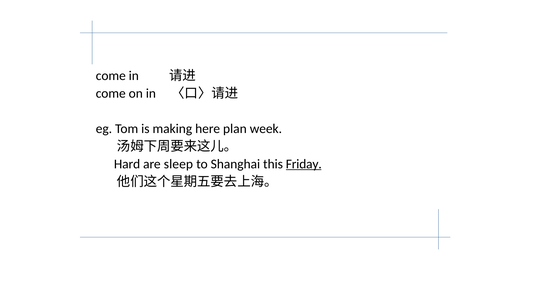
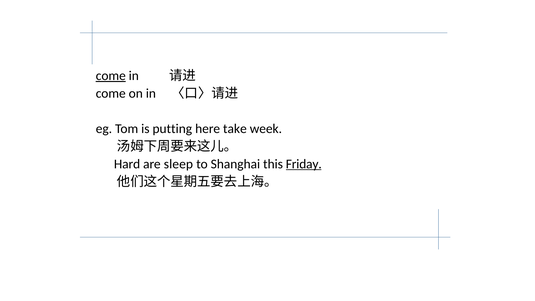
come at (111, 76) underline: none -> present
making: making -> putting
plan: plan -> take
